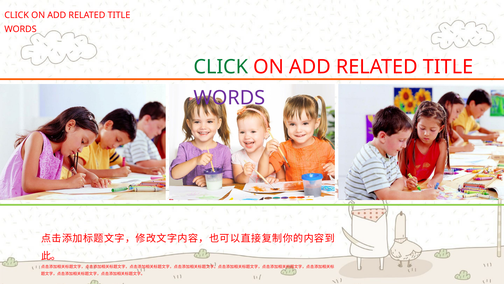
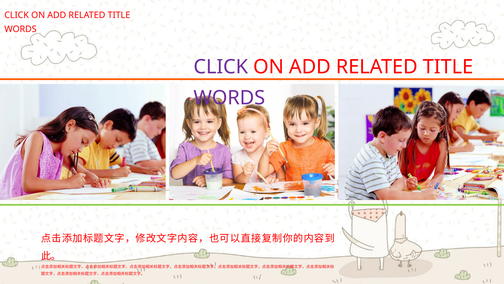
CLICK at (221, 67) colour: green -> purple
